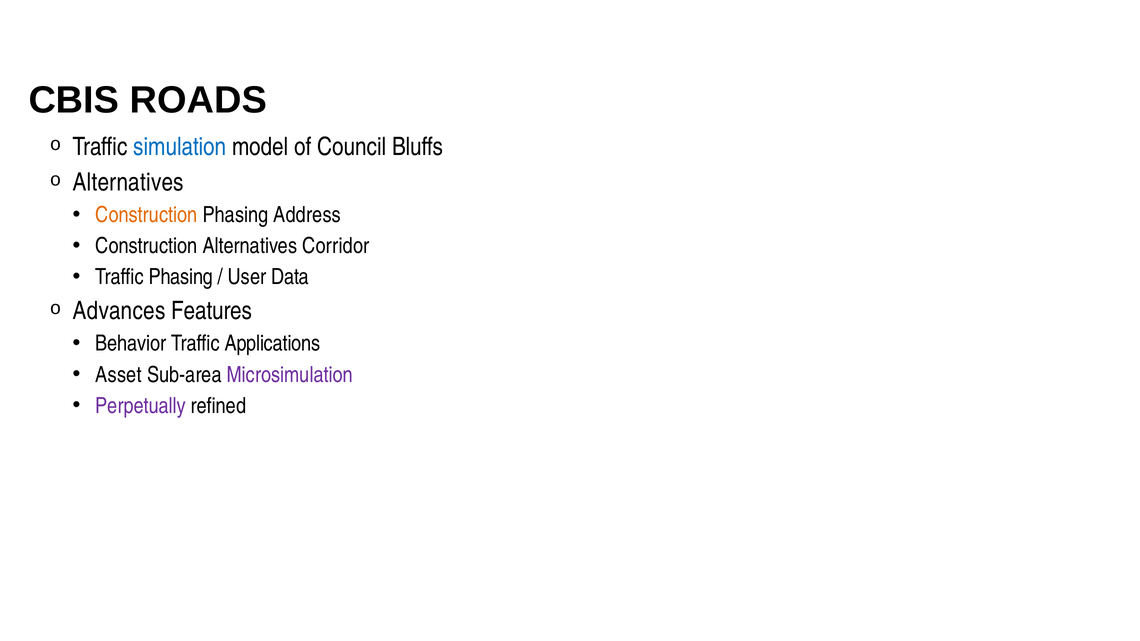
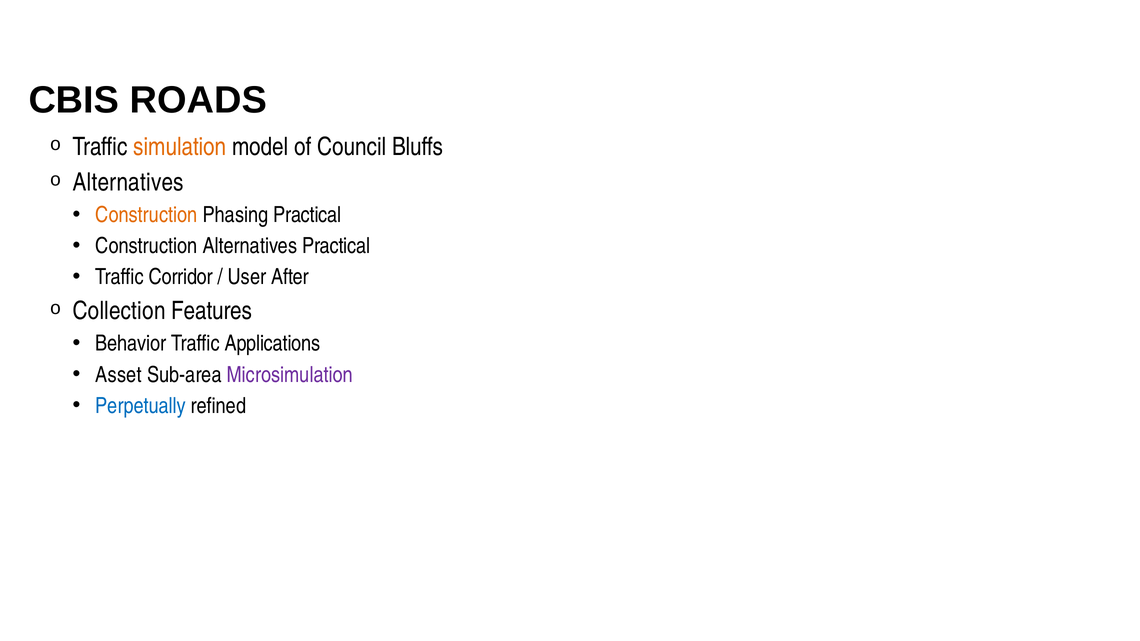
simulation colour: blue -> orange
Phasing Address: Address -> Practical
Alternatives Corridor: Corridor -> Practical
Traffic Phasing: Phasing -> Corridor
Data: Data -> After
Advances: Advances -> Collection
Perpetually colour: purple -> blue
